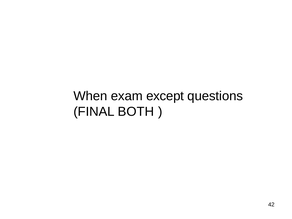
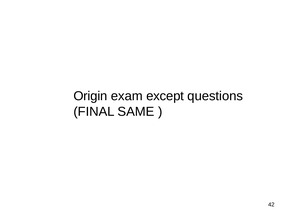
When: When -> Origin
BOTH: BOTH -> SAME
